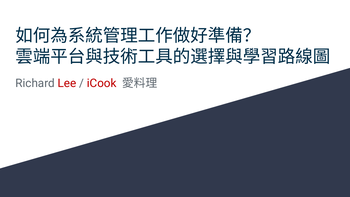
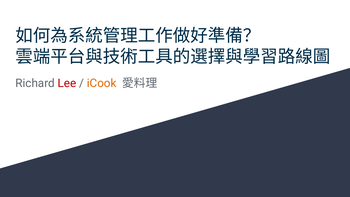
iCook colour: red -> orange
